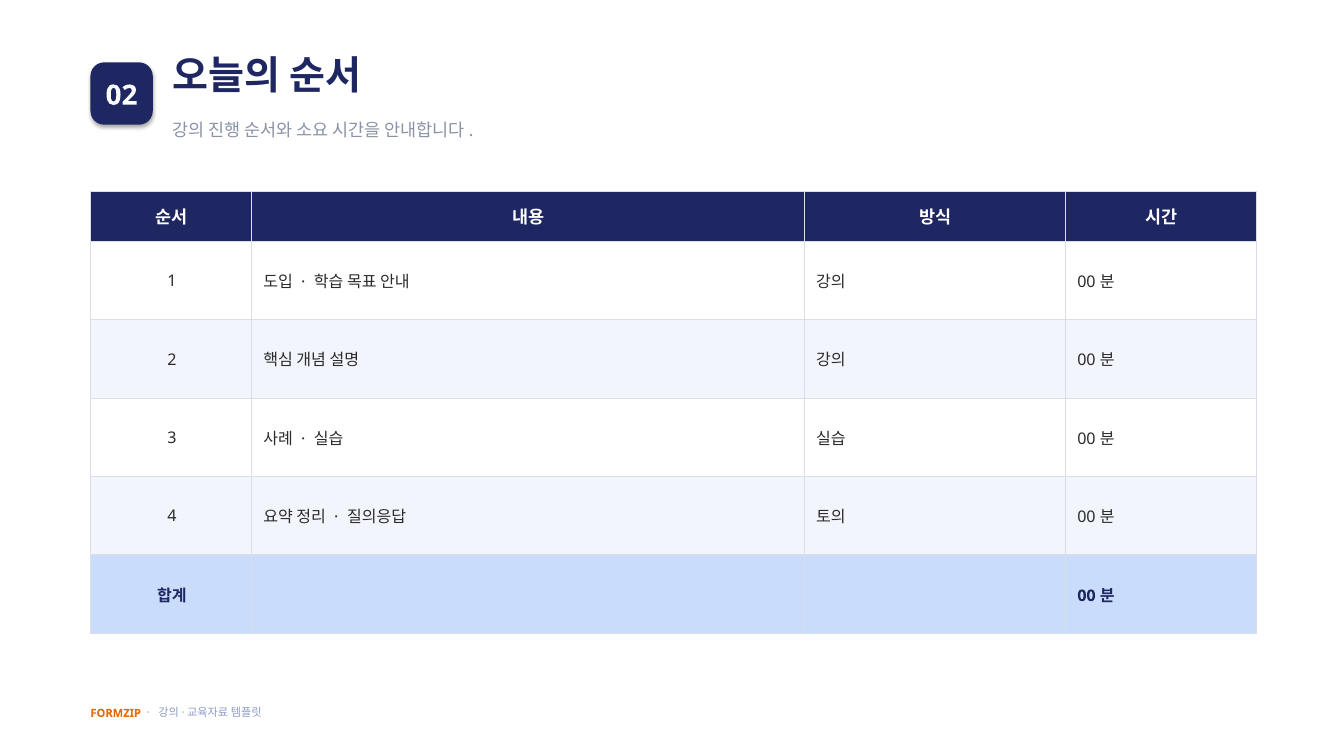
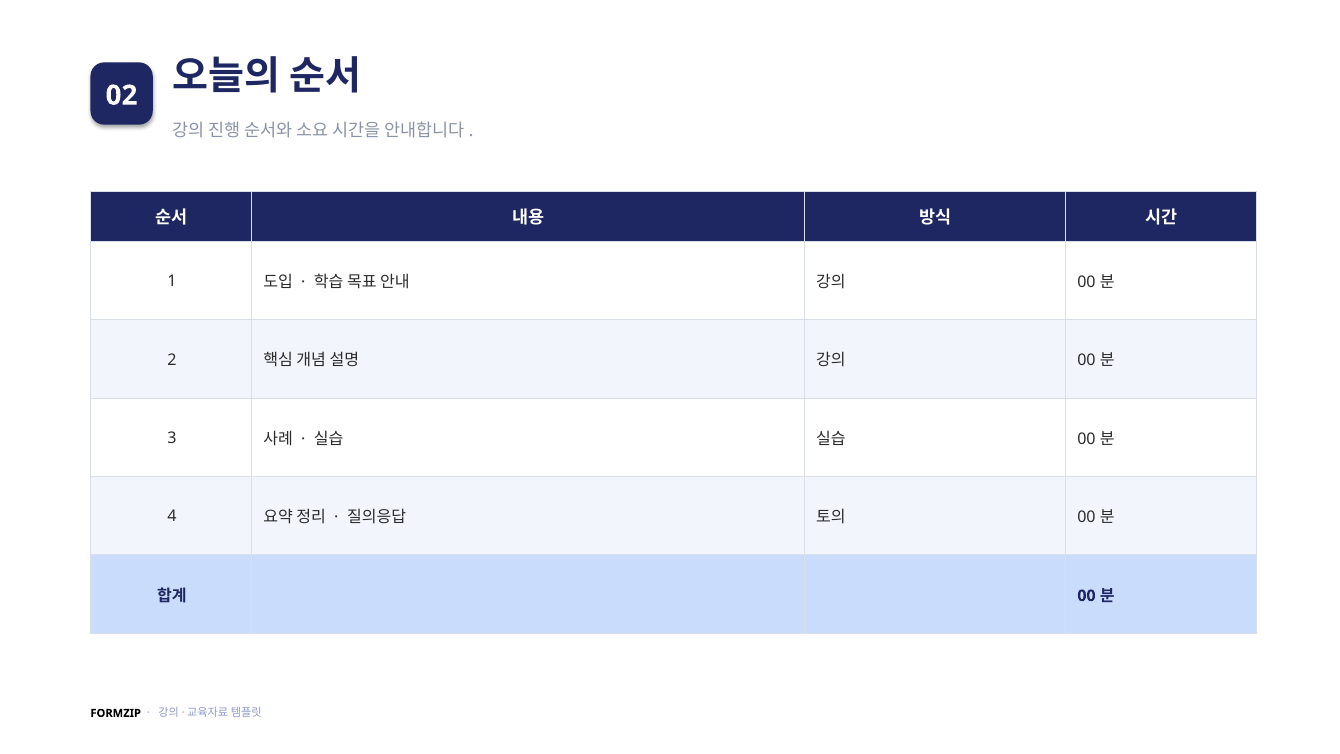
FORMZIP colour: orange -> black
